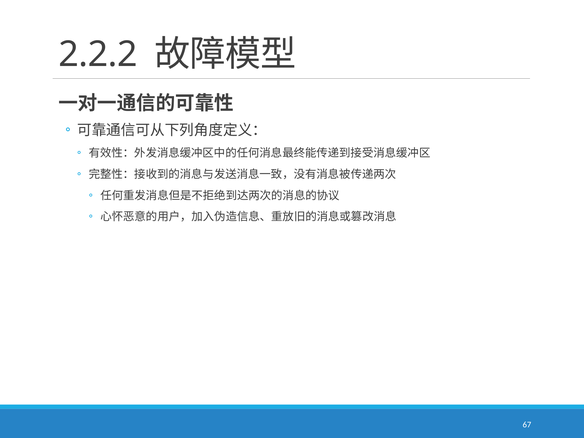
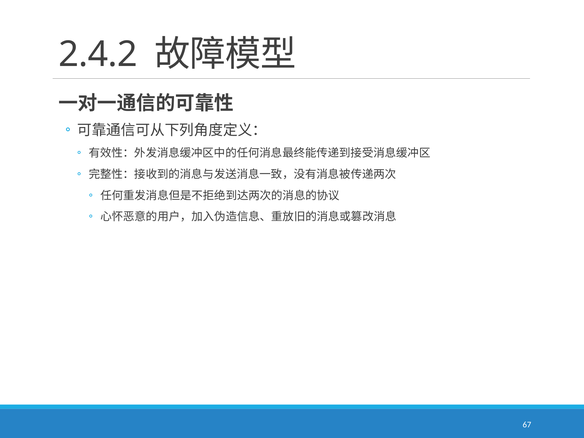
2.2.2: 2.2.2 -> 2.4.2
